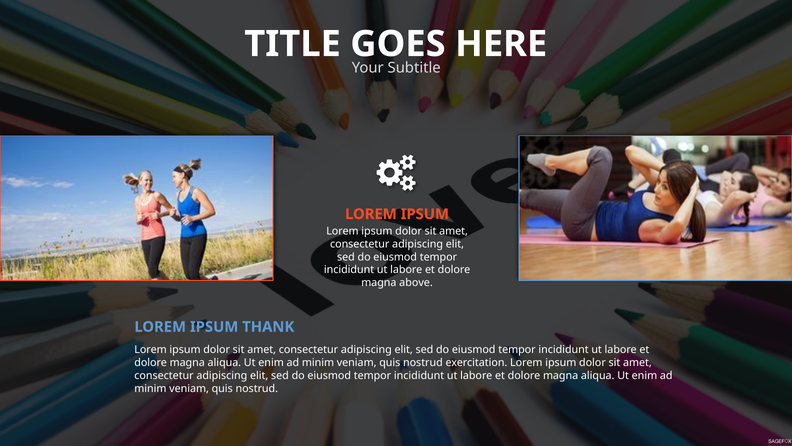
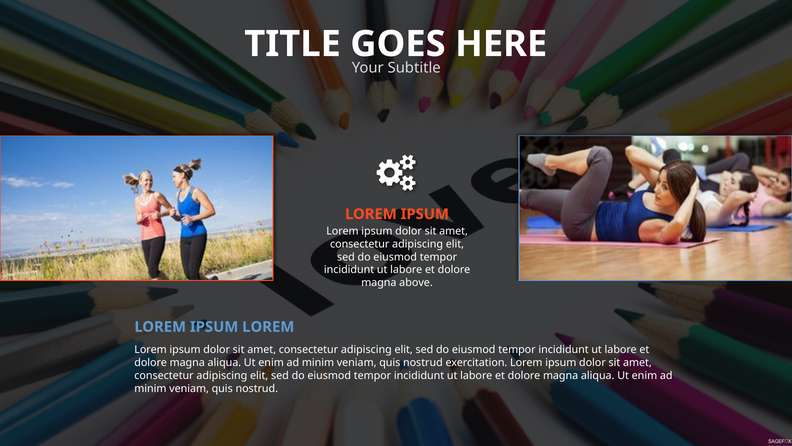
THANK at (268, 327): THANK -> LOREM
